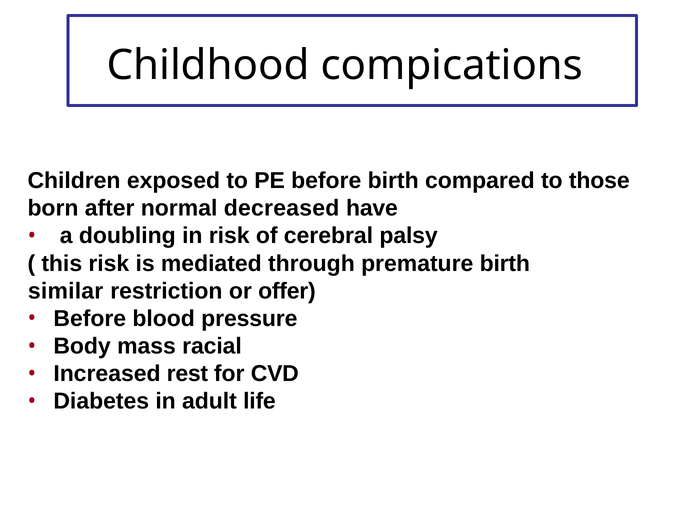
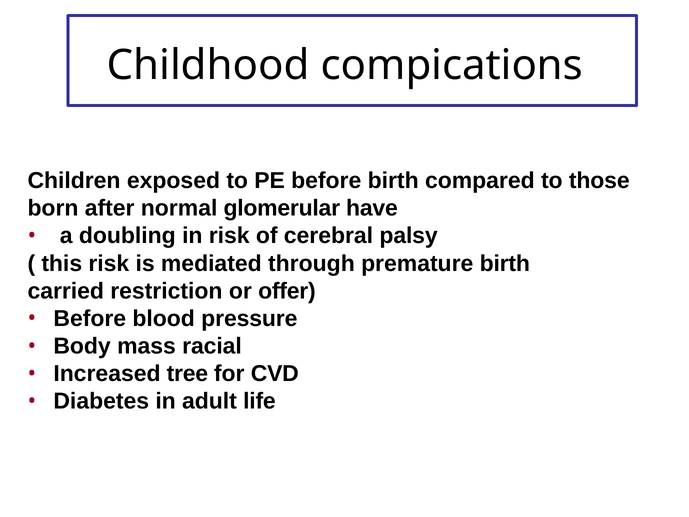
decreased: decreased -> glomerular
similar: similar -> carried
rest: rest -> tree
